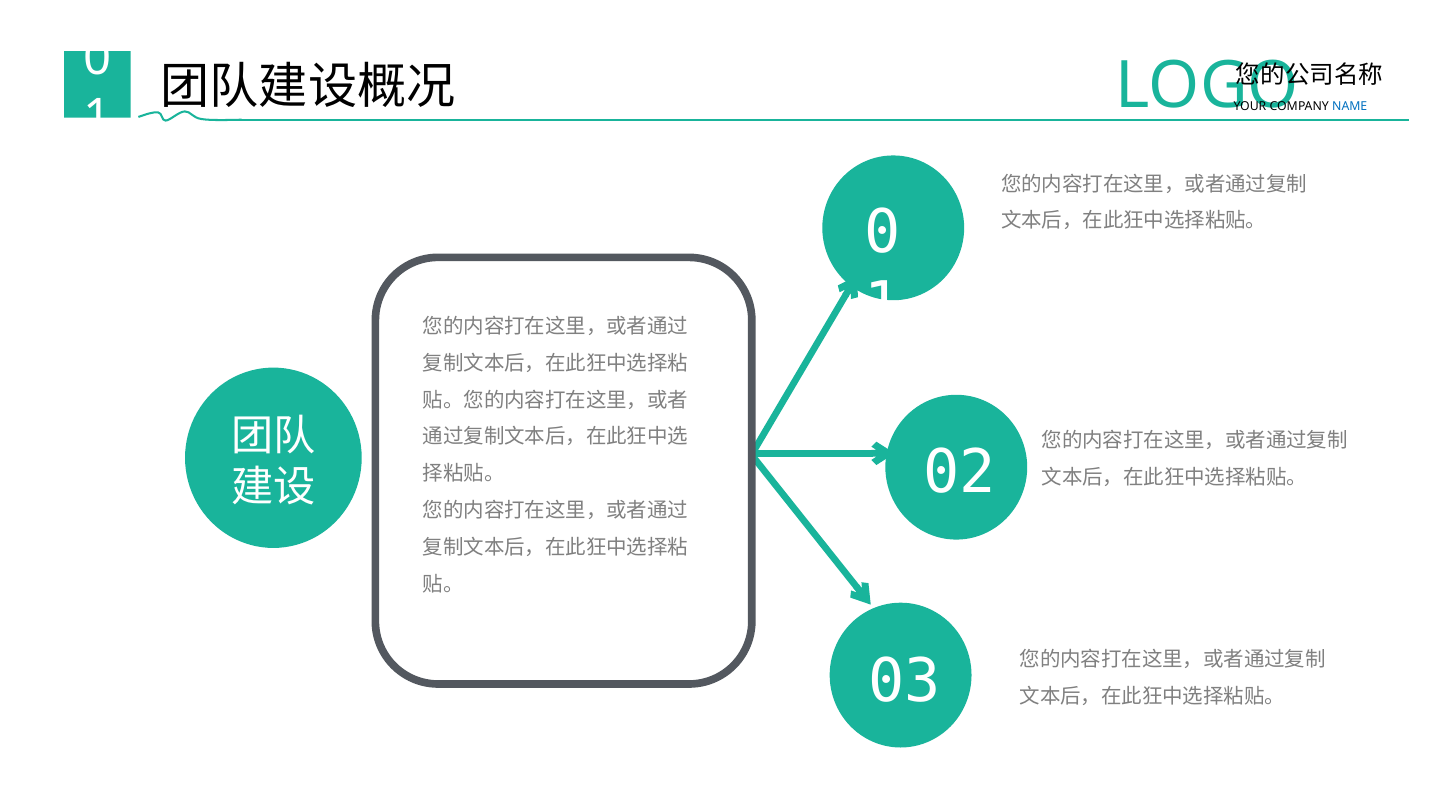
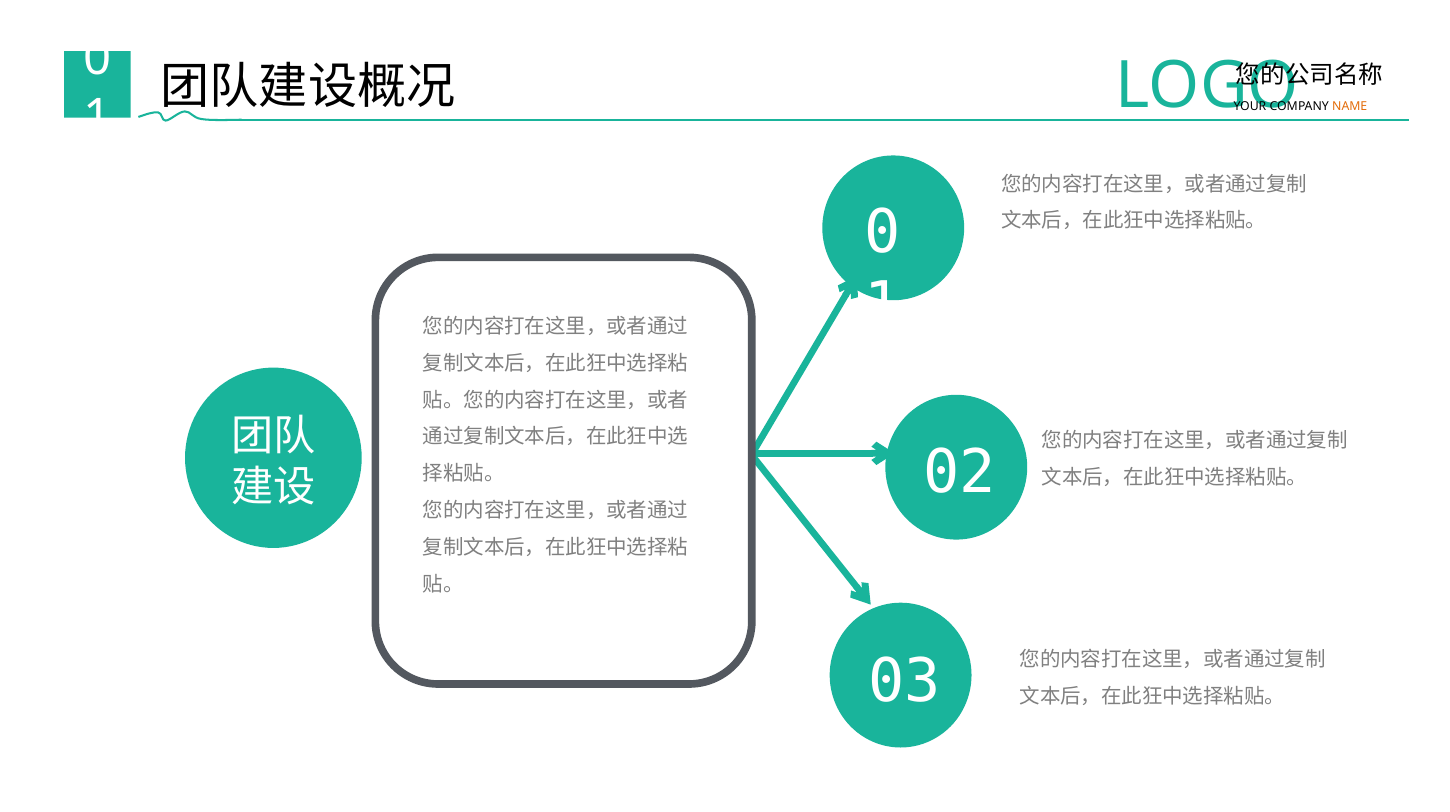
NAME colour: blue -> orange
